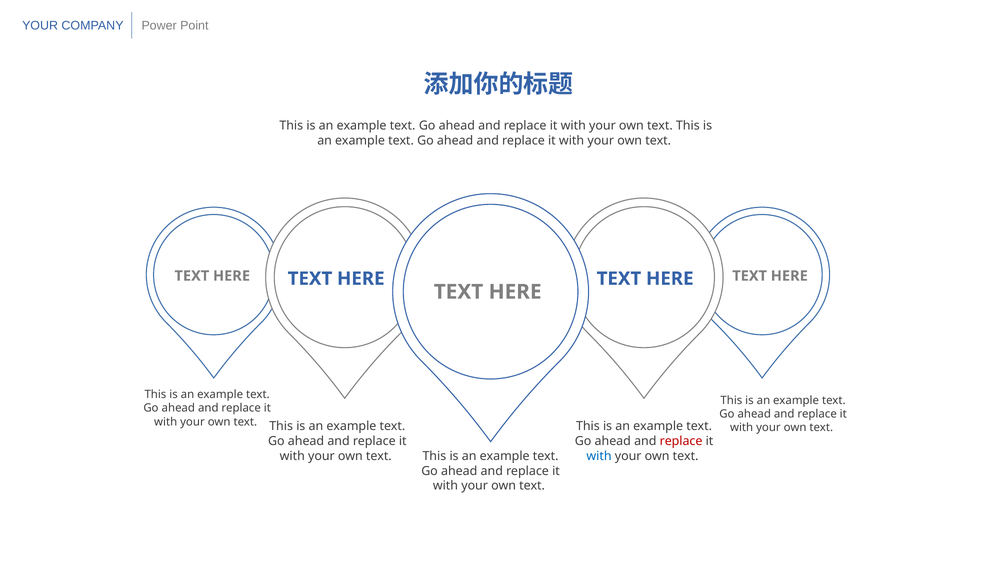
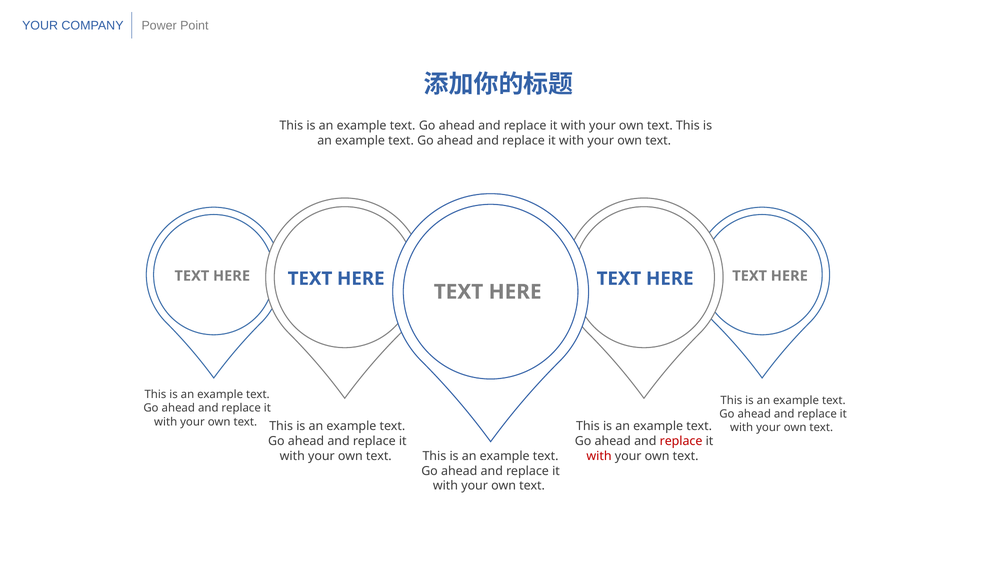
with at (599, 456) colour: blue -> red
